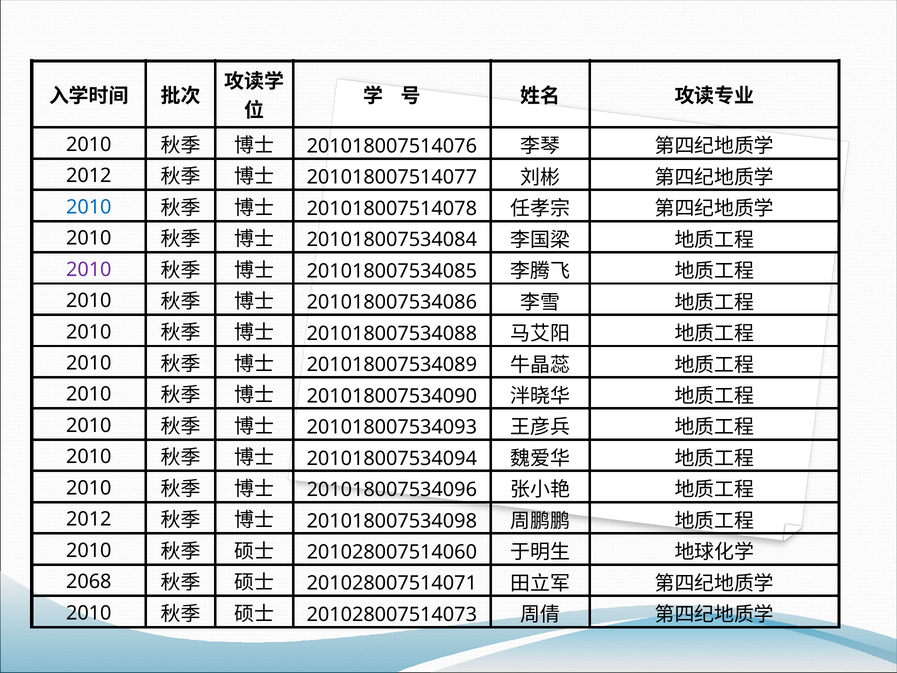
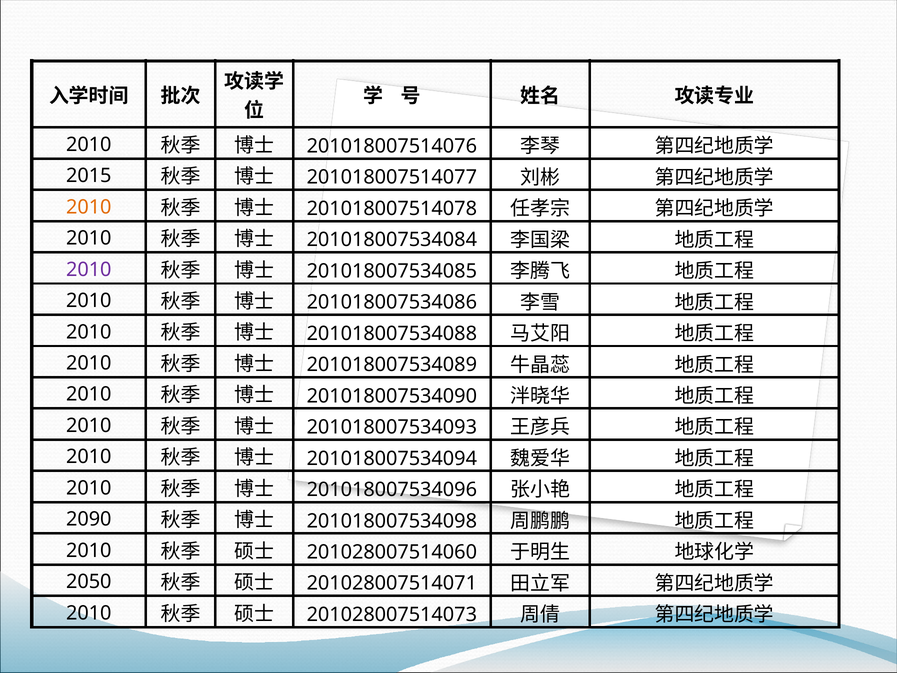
2012 at (89, 176): 2012 -> 2015
2010 at (89, 207) colour: blue -> orange
2012 at (89, 519): 2012 -> 2090
2068: 2068 -> 2050
